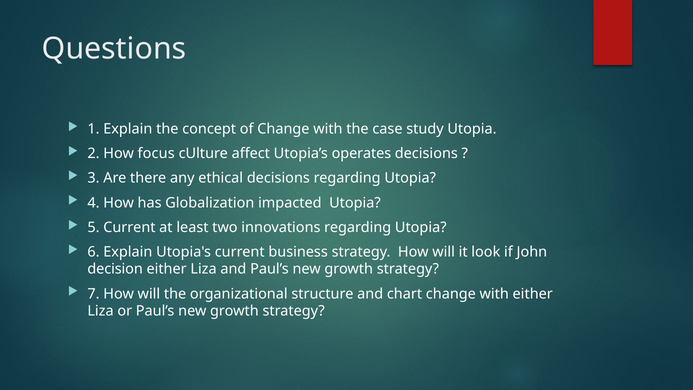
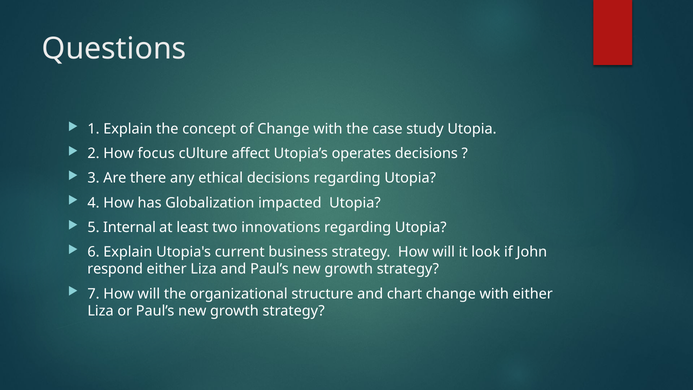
5 Current: Current -> Internal
decision: decision -> respond
